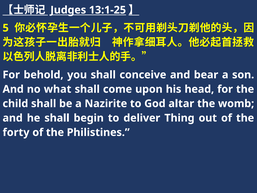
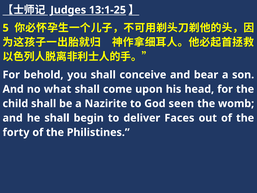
altar: altar -> seen
Thing: Thing -> Faces
